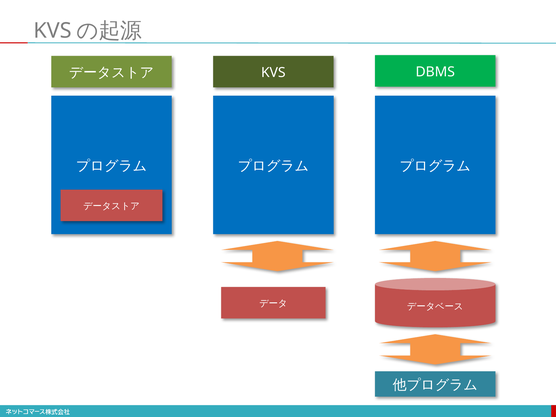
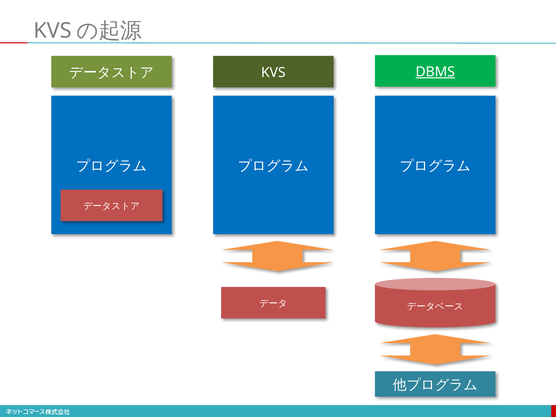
DBMS underline: none -> present
